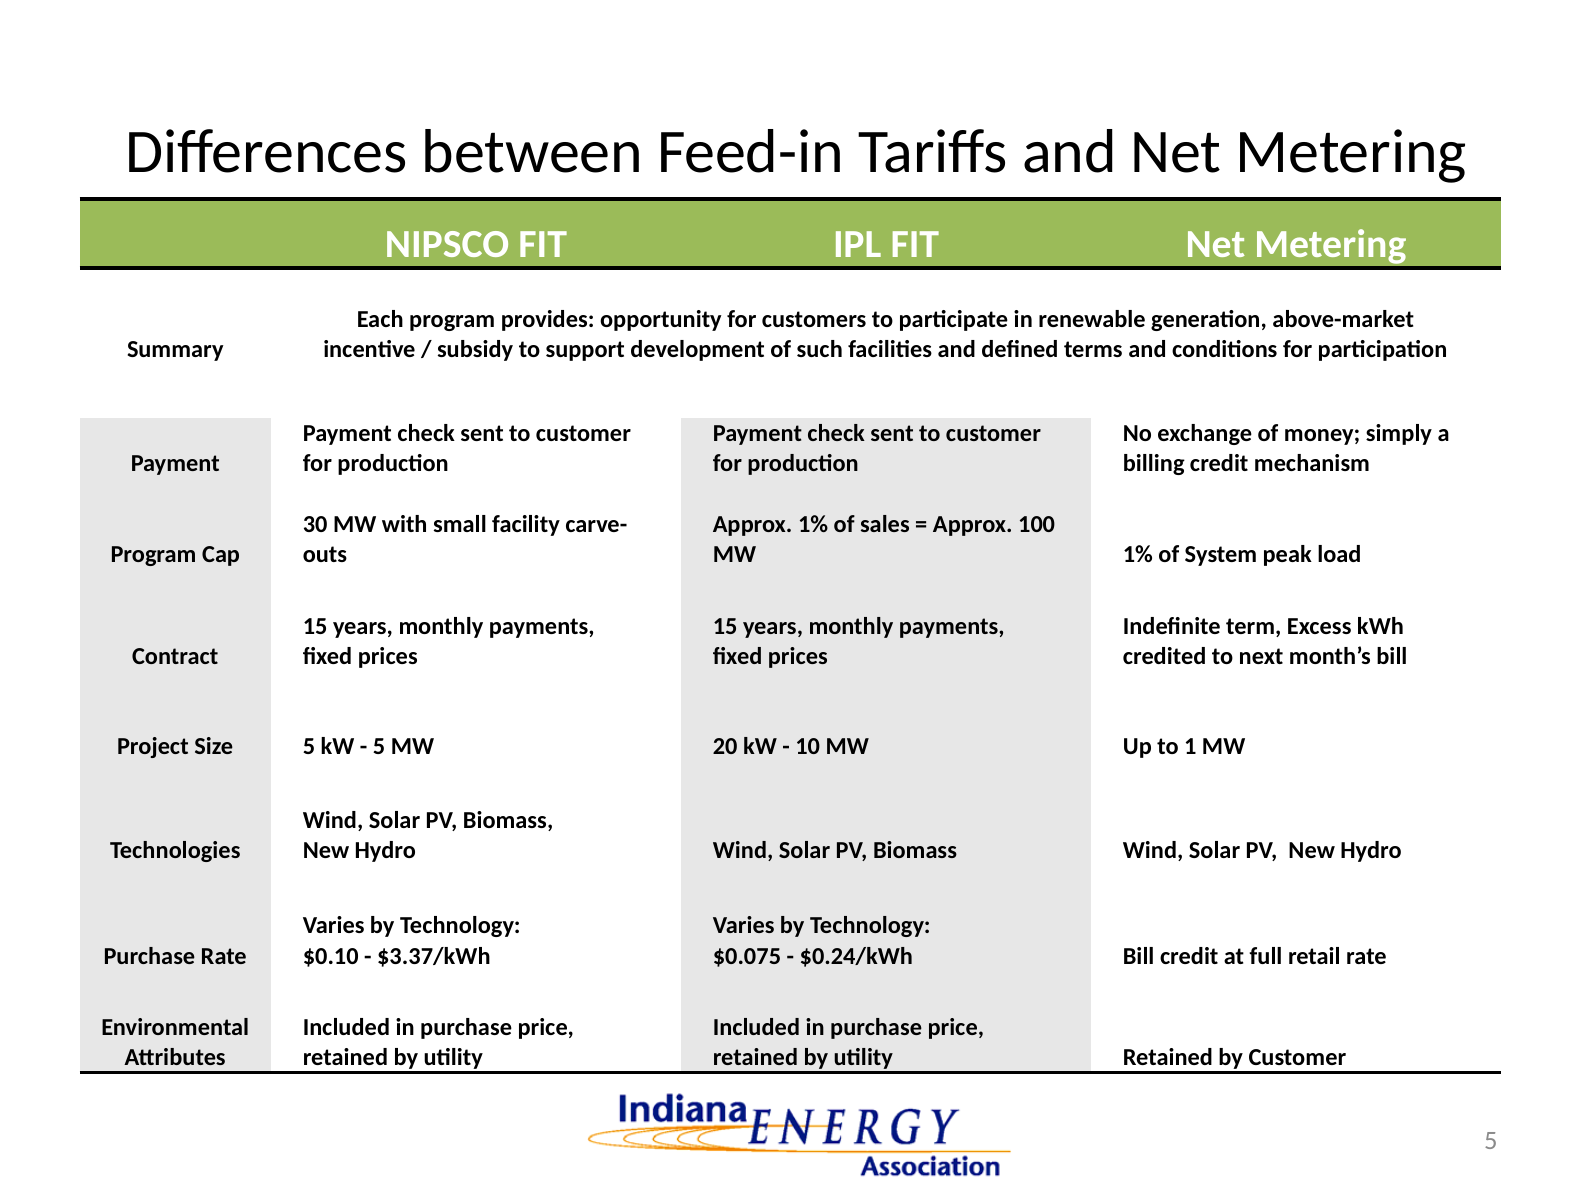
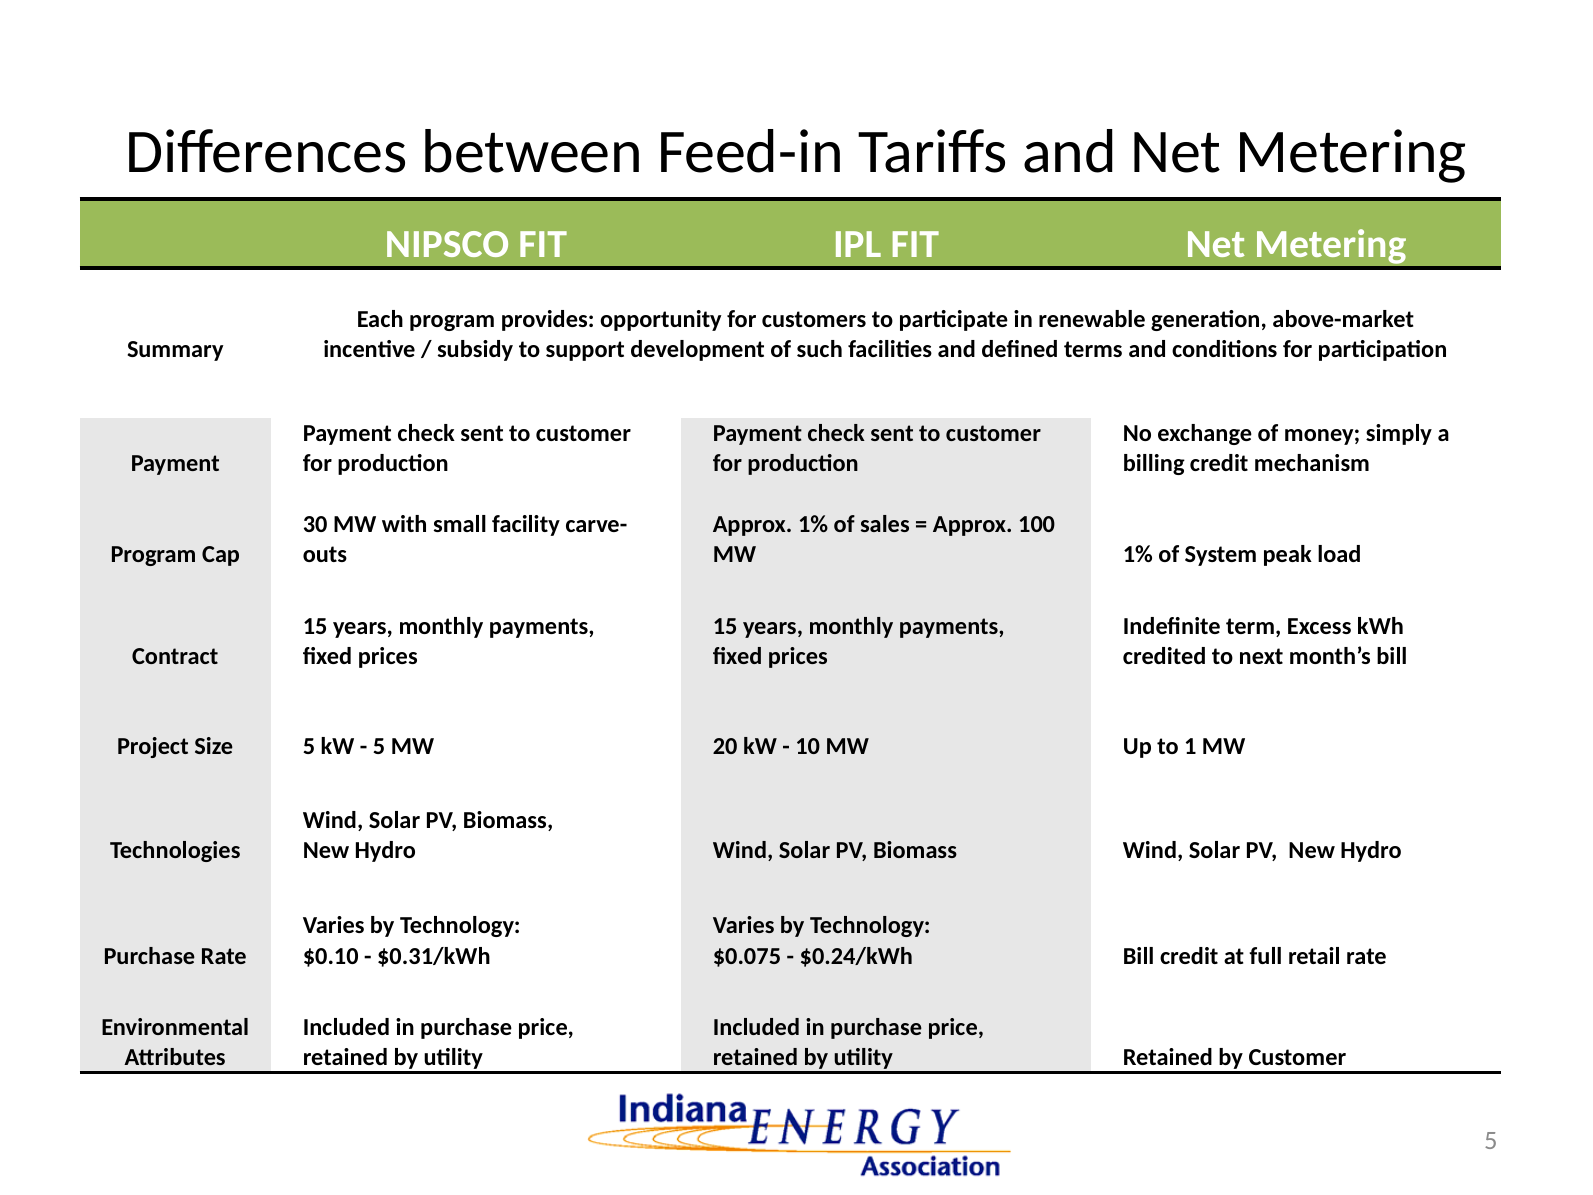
$3.37/kWh: $3.37/kWh -> $0.31/kWh
